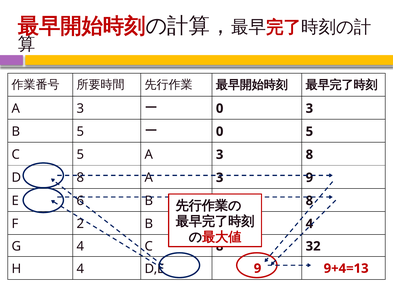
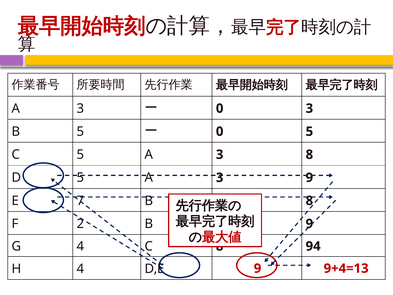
D 8: 8 -> 5
6: 6 -> 7
4 at (309, 224): 4 -> 9
32: 32 -> 94
